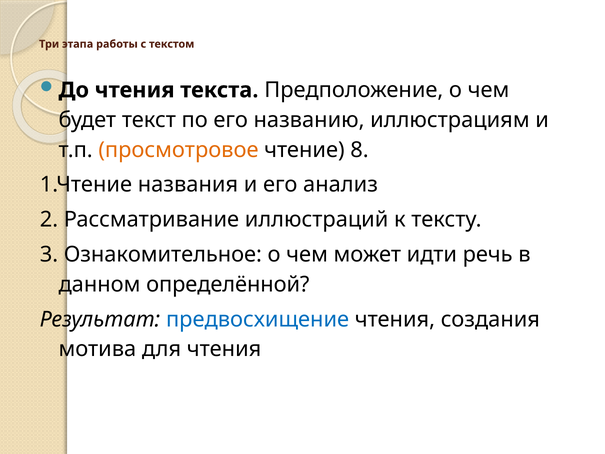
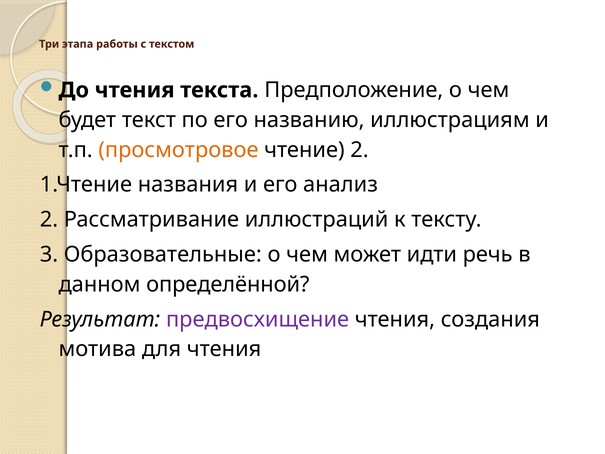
чтение 8: 8 -> 2
Ознакомительное: Ознакомительное -> Образовательные
предвосхищение colour: blue -> purple
